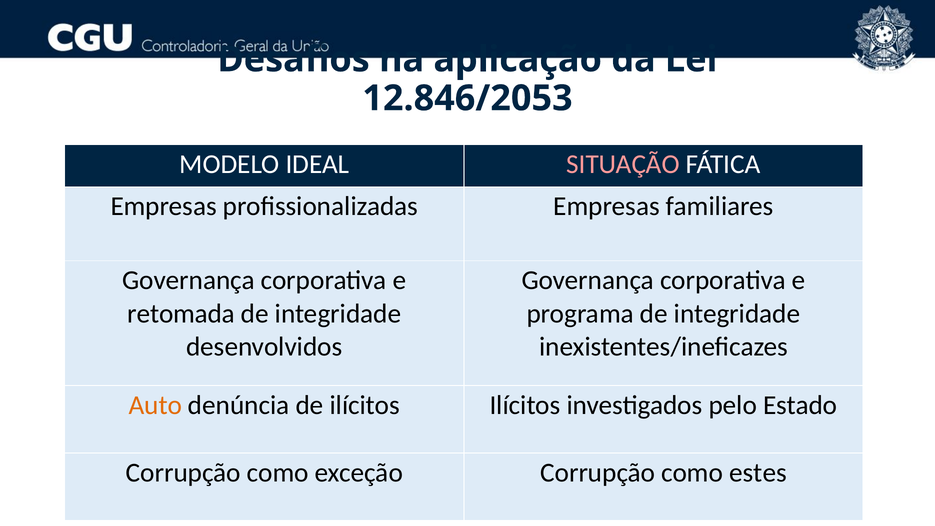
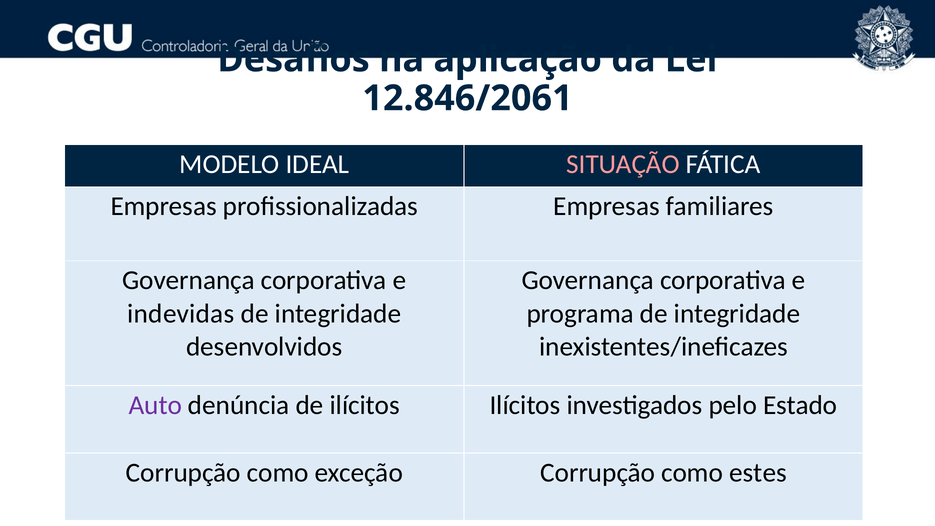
12.846/2053: 12.846/2053 -> 12.846/2061
retomada: retomada -> indevidas
Auto colour: orange -> purple
